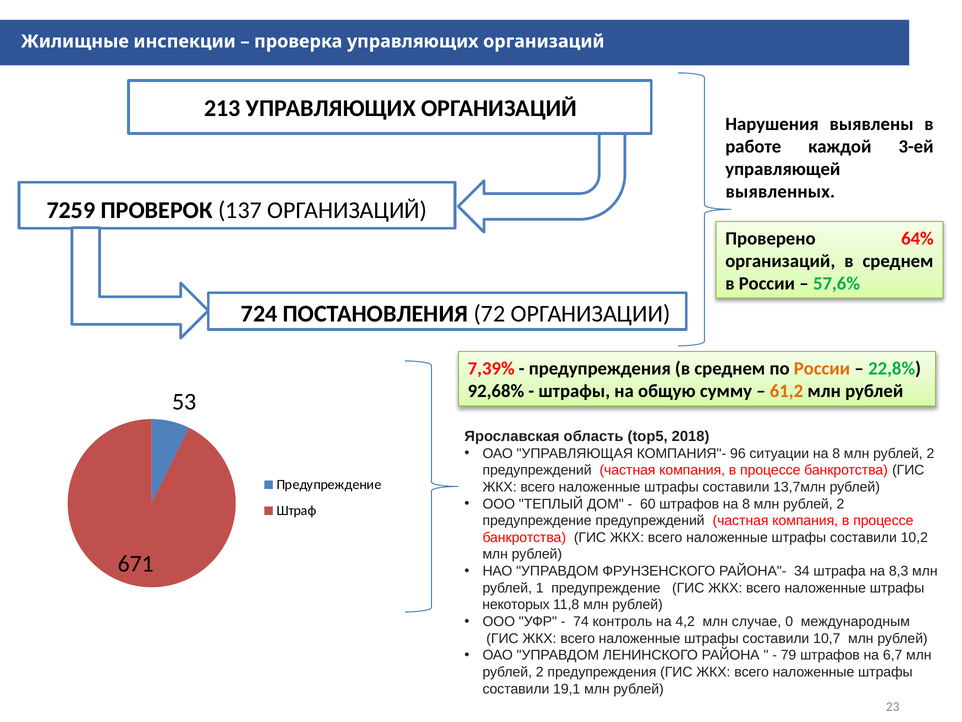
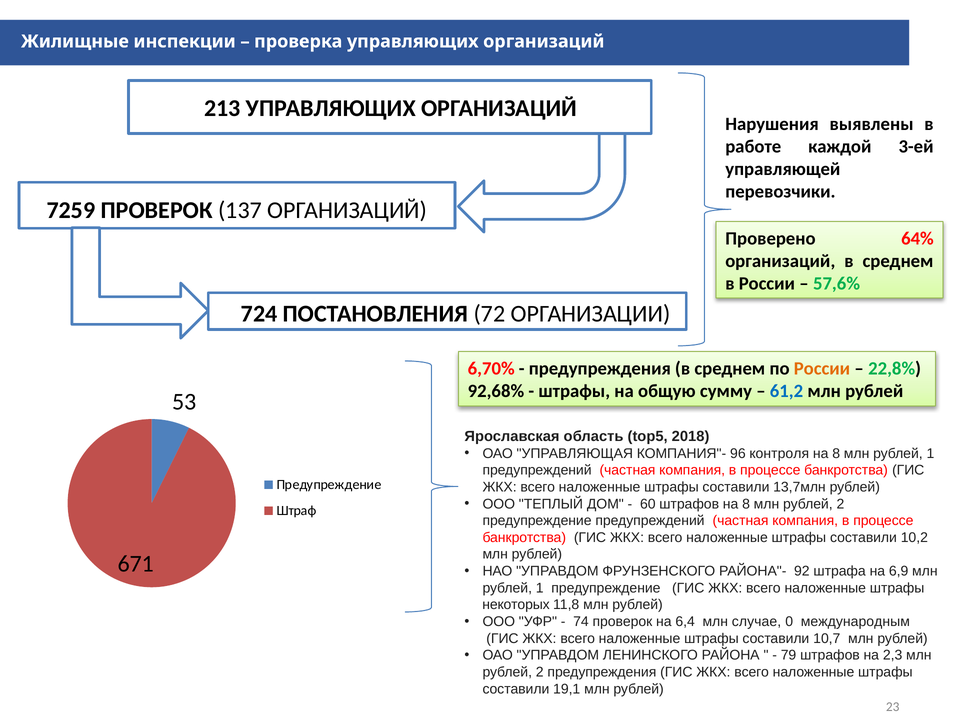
выявленных: выявленных -> перевозчики
7,39%: 7,39% -> 6,70%
61,2 colour: orange -> blue
ситуации: ситуации -> контроля
2 at (930, 453): 2 -> 1
34: 34 -> 92
8,3: 8,3 -> 6,9
74 контроль: контроль -> проверок
4,2: 4,2 -> 6,4
6,7: 6,7 -> 2,3
